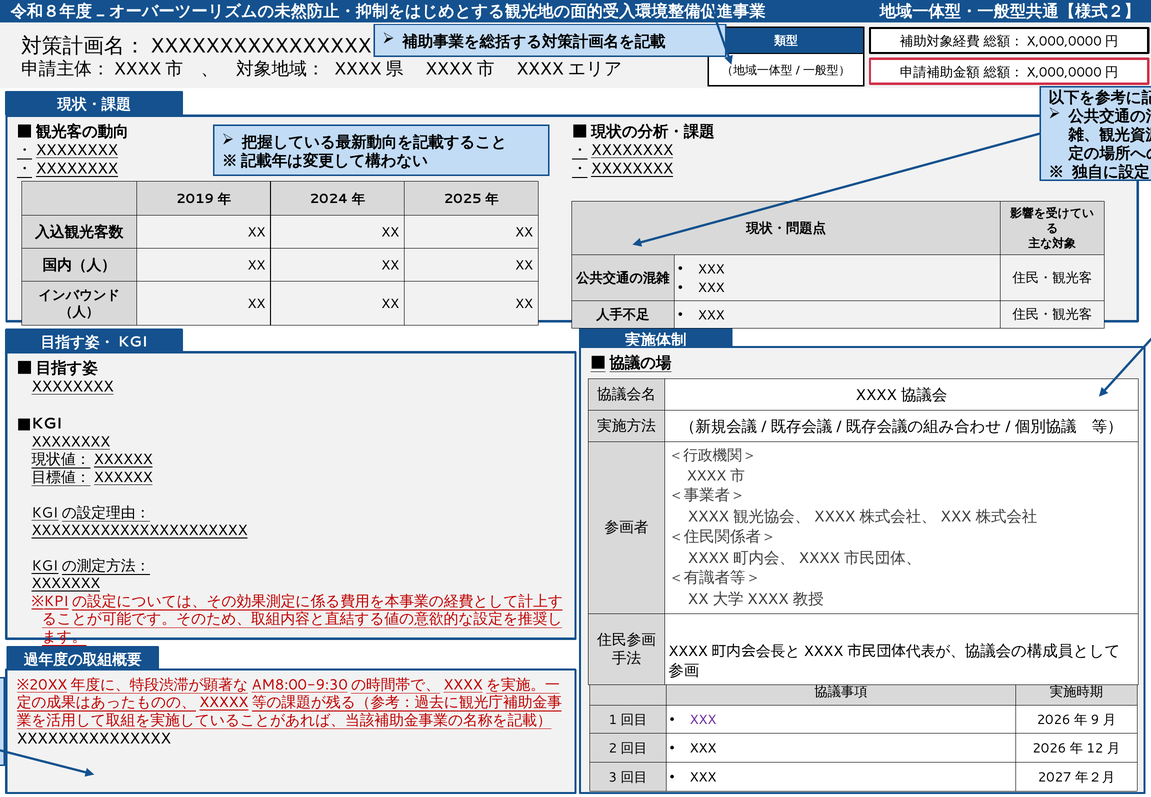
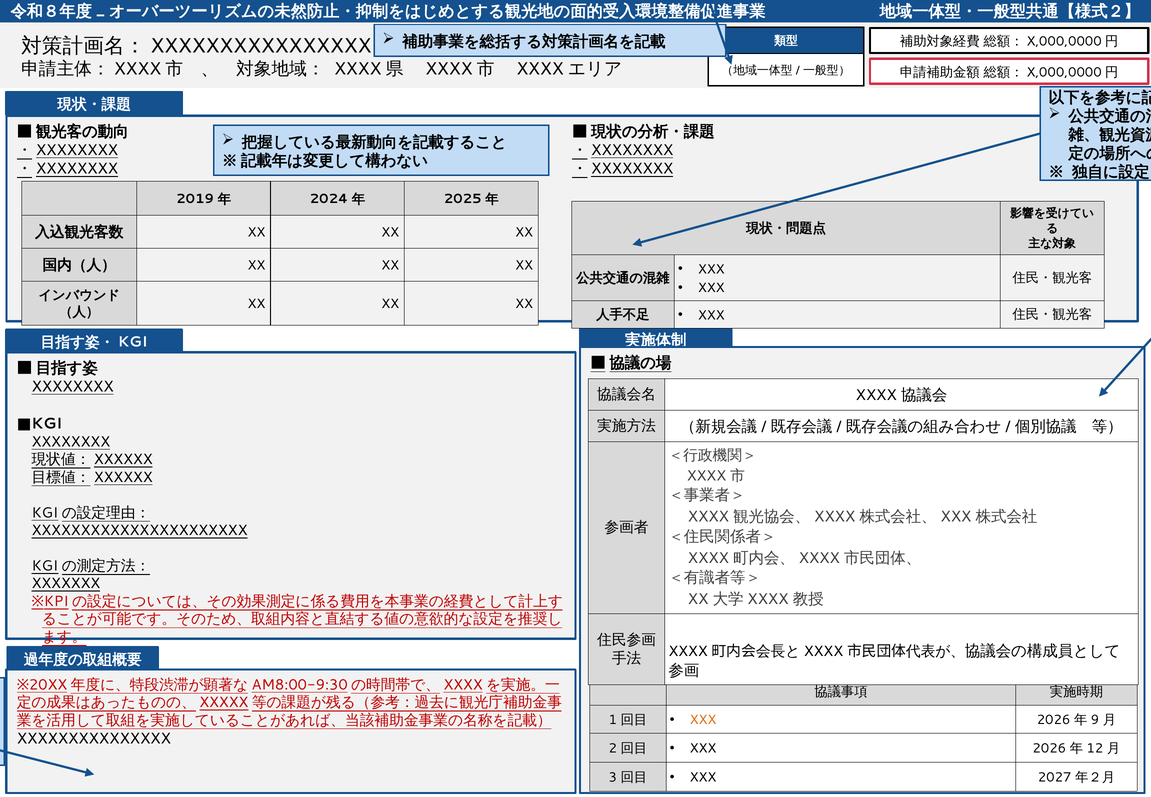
XXX at (703, 720) colour: purple -> orange
